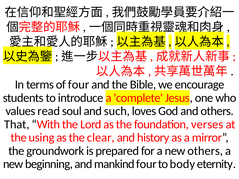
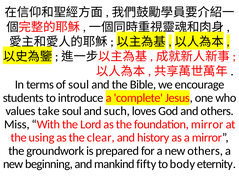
of four: four -> soul
read: read -> take
That: That -> Miss
foundation verses: verses -> mirror
mankind four: four -> fifty
